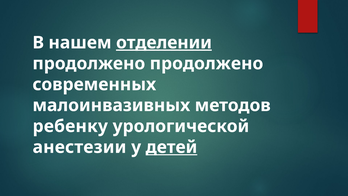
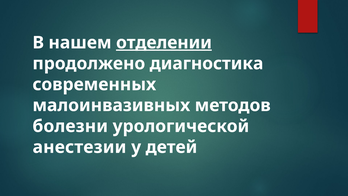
продолжено продолжено: продолжено -> диагностика
ребенку: ребенку -> болезни
детей underline: present -> none
